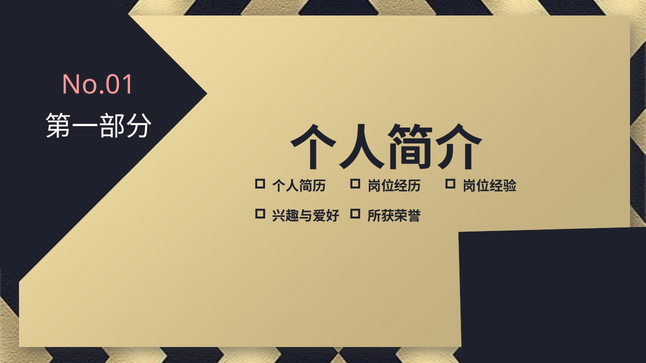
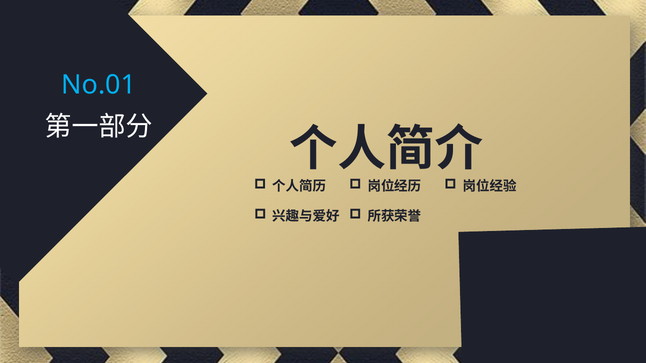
No.01 colour: pink -> light blue
